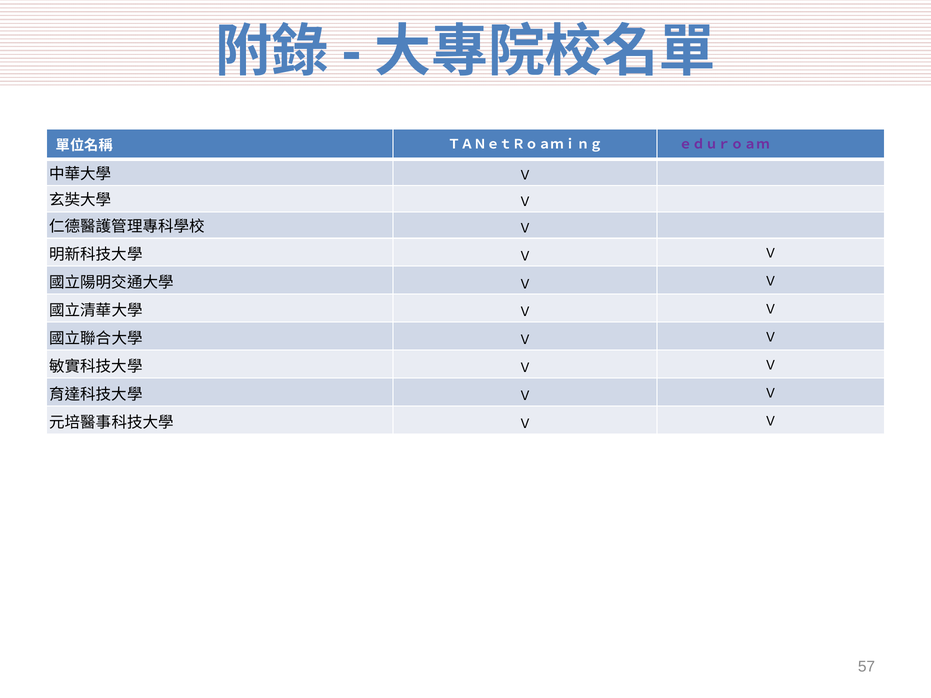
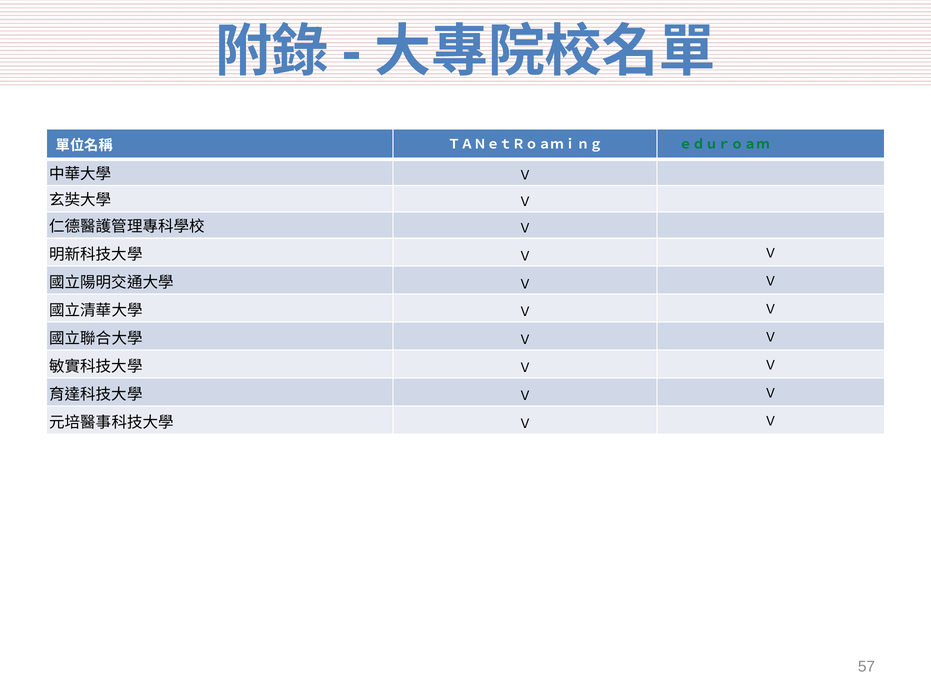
ｅｄｕｒｏａｍ colour: purple -> green
